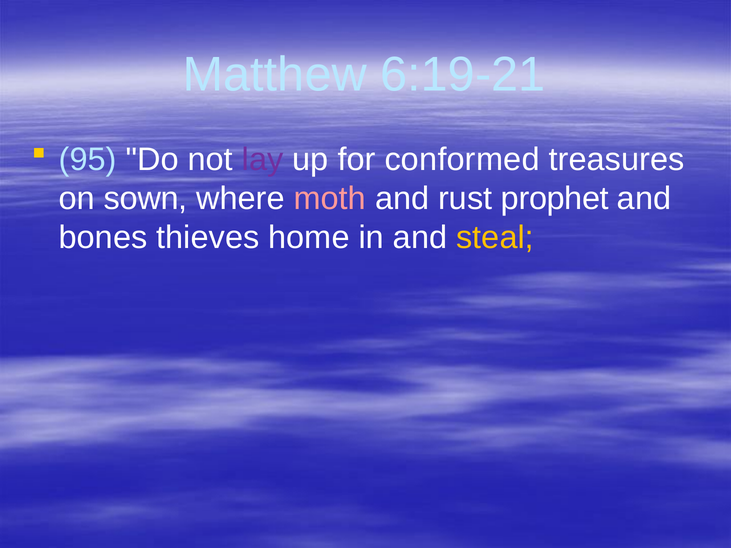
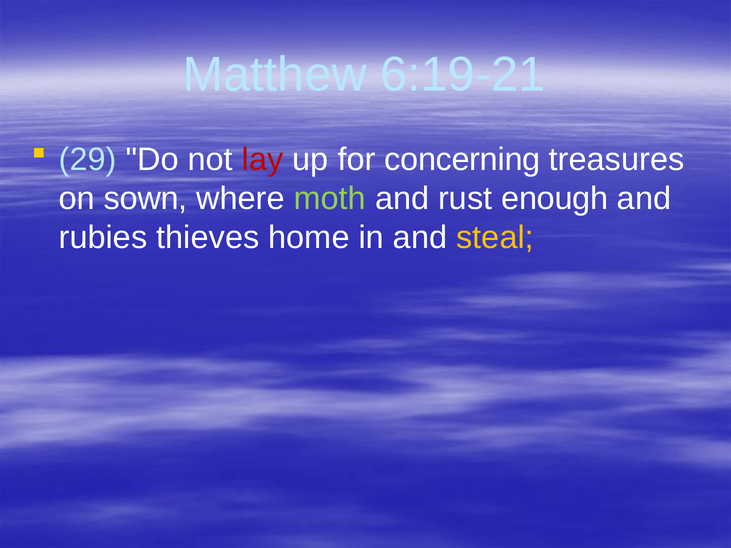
95: 95 -> 29
lay colour: purple -> red
conformed: conformed -> concerning
moth colour: pink -> light green
prophet: prophet -> enough
bones: bones -> rubies
